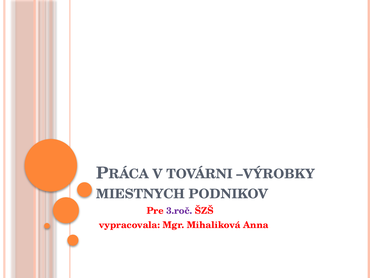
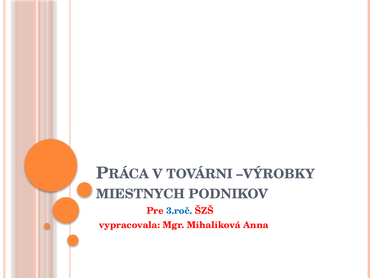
3.roč colour: purple -> blue
